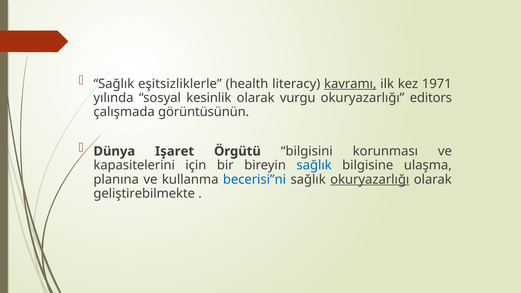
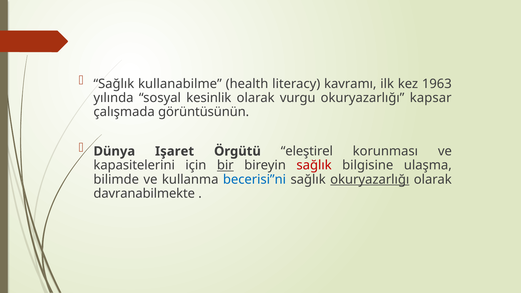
eşitsizliklerle: eşitsizliklerle -> kullanabilme
kavramı underline: present -> none
1971: 1971 -> 1963
editors: editors -> kapsar
bilgisini: bilgisini -> eleştirel
bir underline: none -> present
sağlık at (314, 165) colour: blue -> red
planına: planına -> bilimde
geliştirebilmekte: geliştirebilmekte -> davranabilmekte
